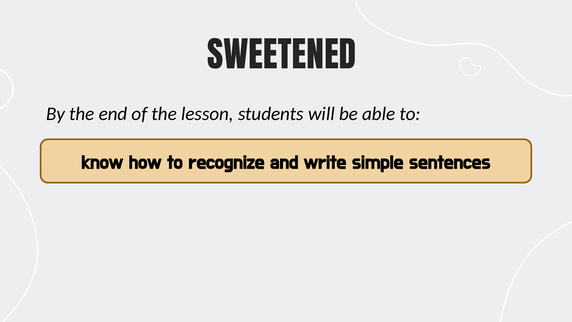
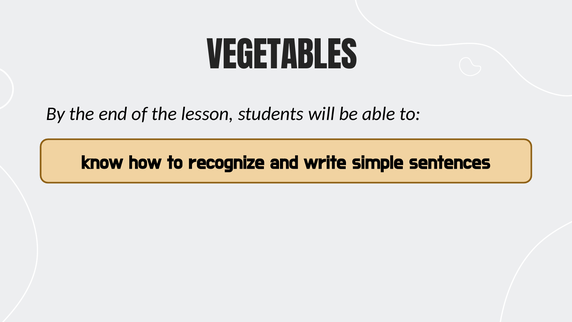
SWEETENED: SWEETENED -> VEGETABLES
